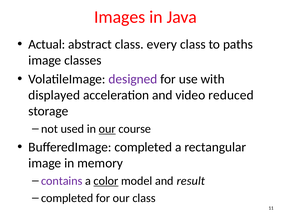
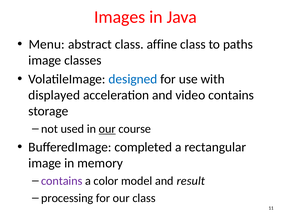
Actual: Actual -> Menu
every: every -> affine
designed colour: purple -> blue
video reduced: reduced -> contains
color underline: present -> none
completed at (67, 198): completed -> processing
